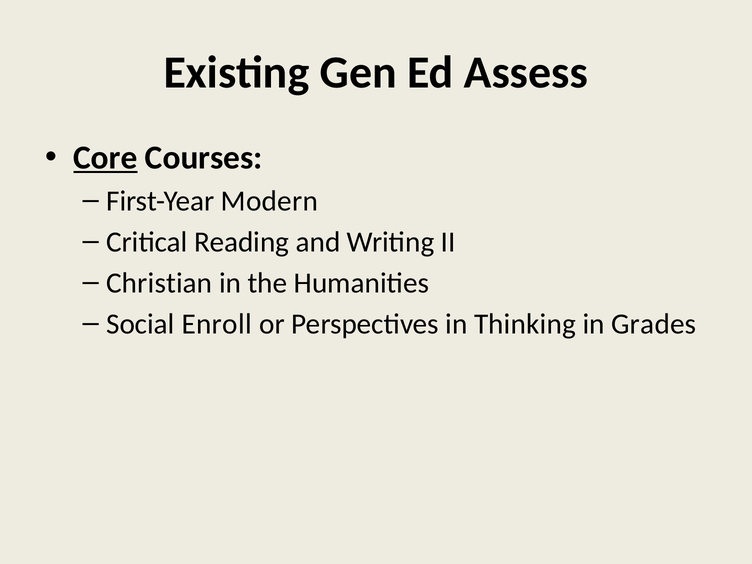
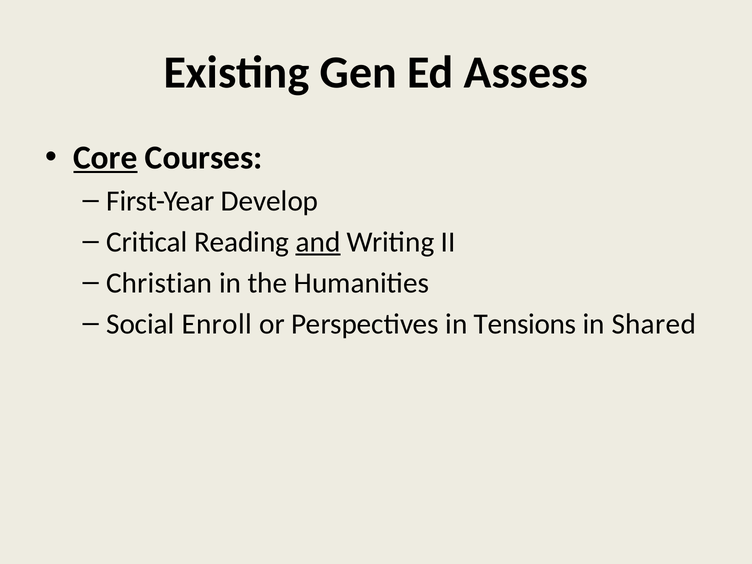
Modern: Modern -> Develop
and underline: none -> present
Thinking: Thinking -> Tensions
Grades: Grades -> Shared
